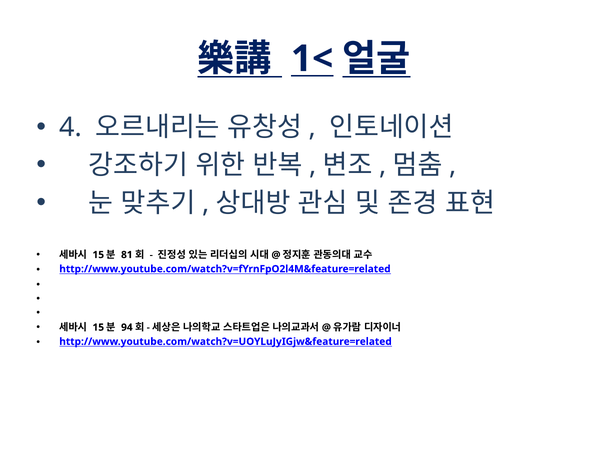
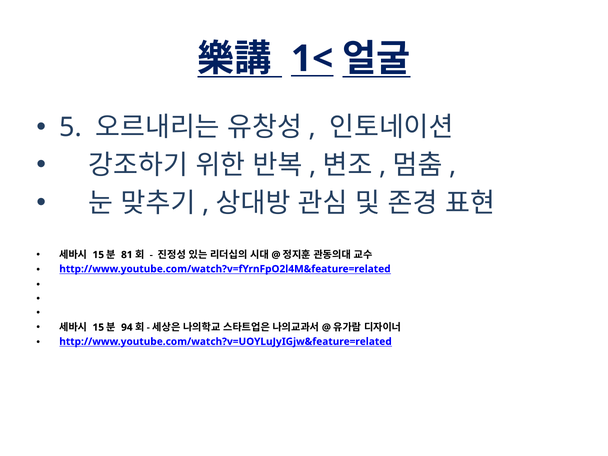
4: 4 -> 5
